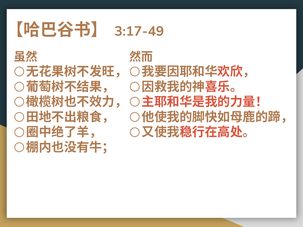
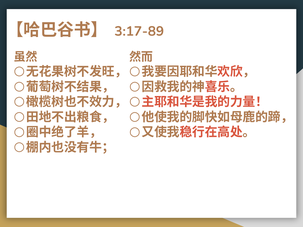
3:17-49: 3:17-49 -> 3:17-89
